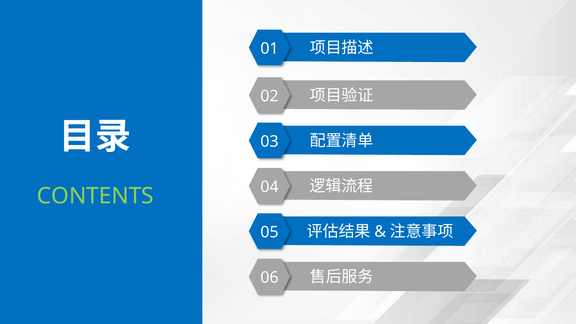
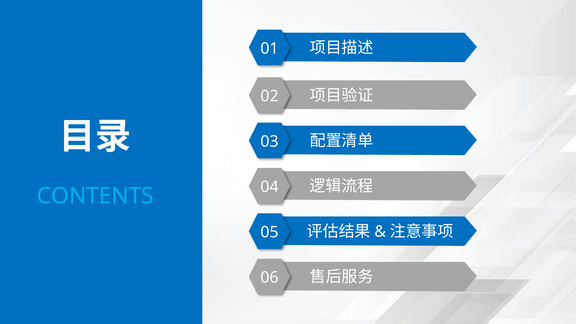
CONTENTS colour: light green -> light blue
